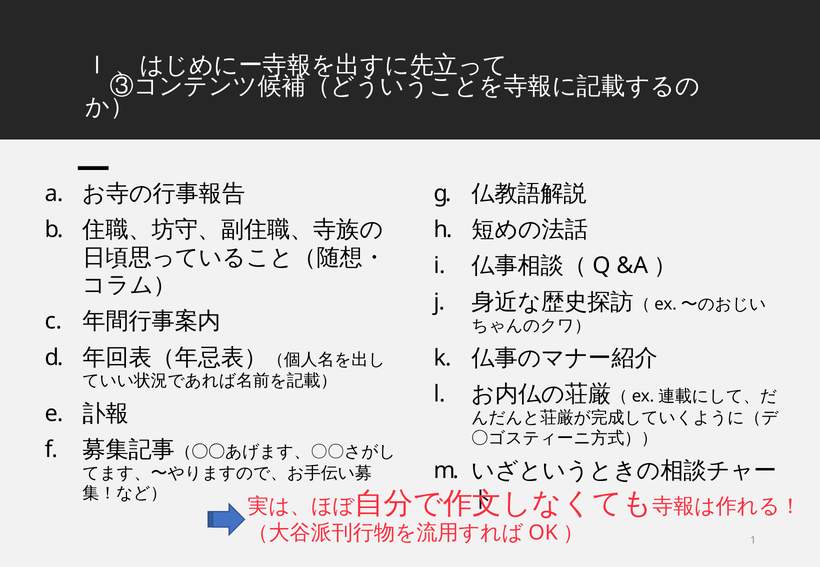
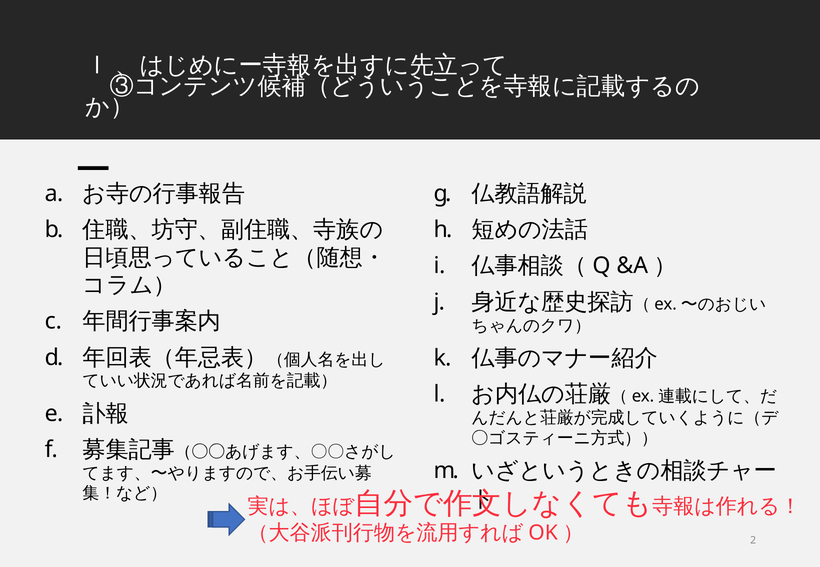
1: 1 -> 2
